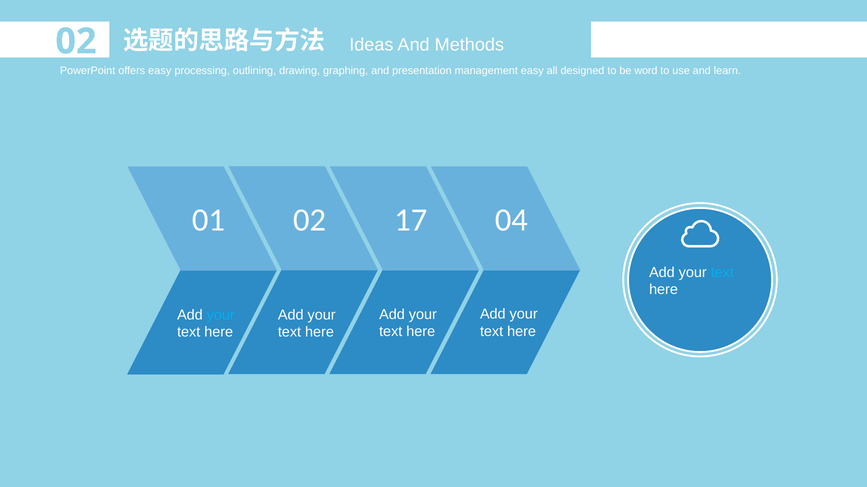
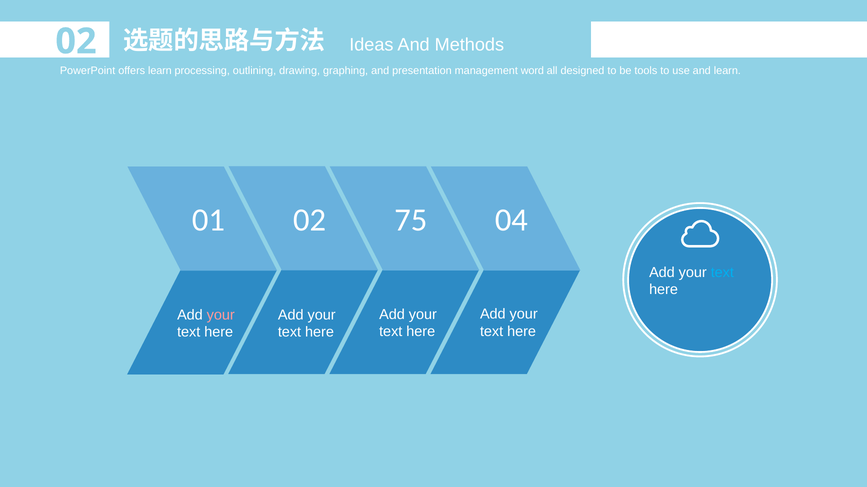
offers easy: easy -> learn
management easy: easy -> word
word: word -> tools
17: 17 -> 75
your at (221, 315) colour: light blue -> pink
